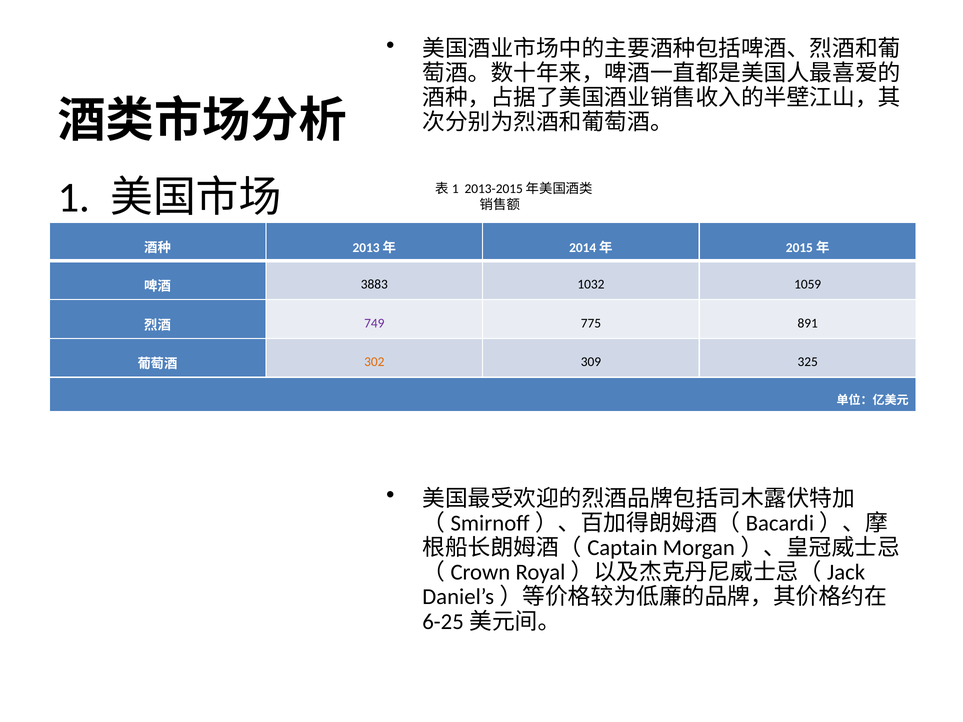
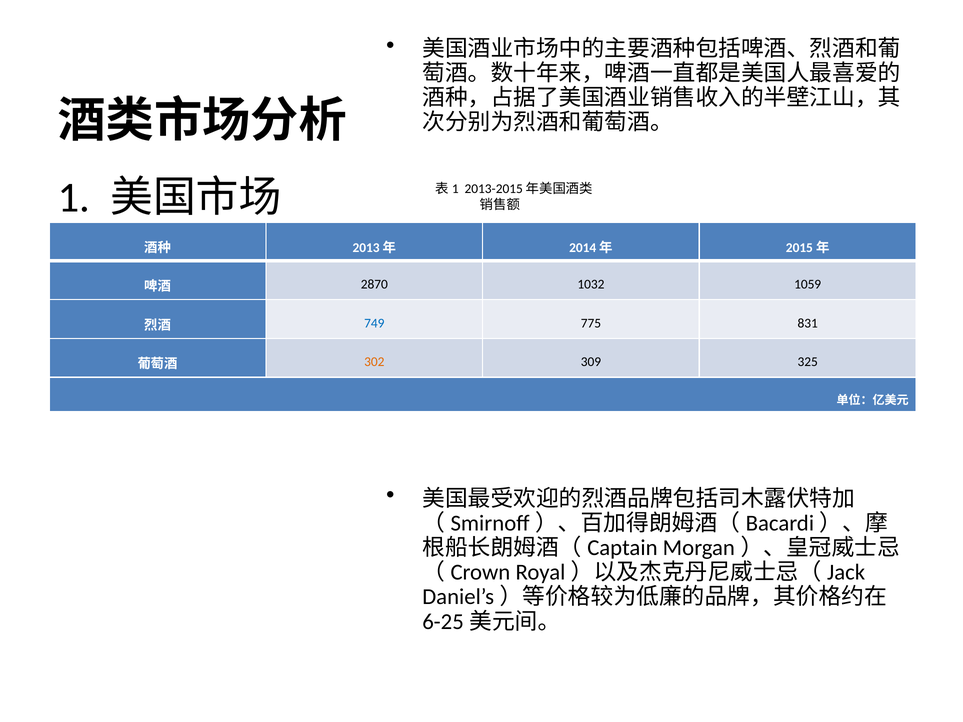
3883: 3883 -> 2870
749 colour: purple -> blue
891: 891 -> 831
